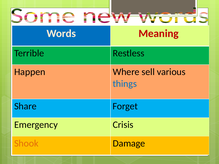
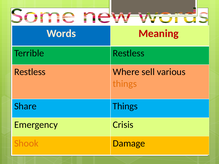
Happen at (30, 72): Happen -> Restless
things at (125, 84) colour: blue -> orange
Share Forget: Forget -> Things
